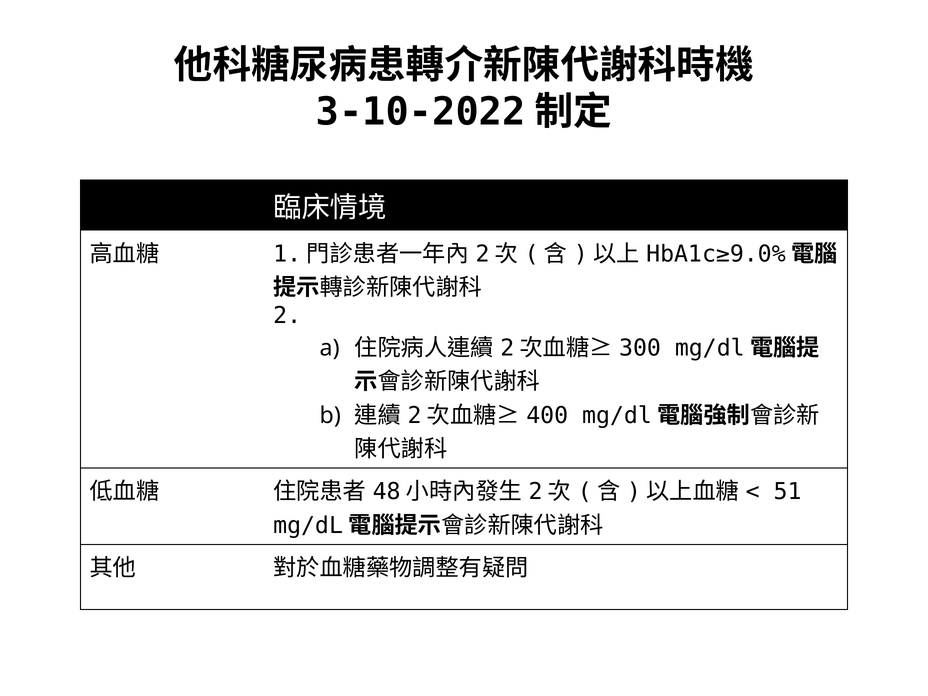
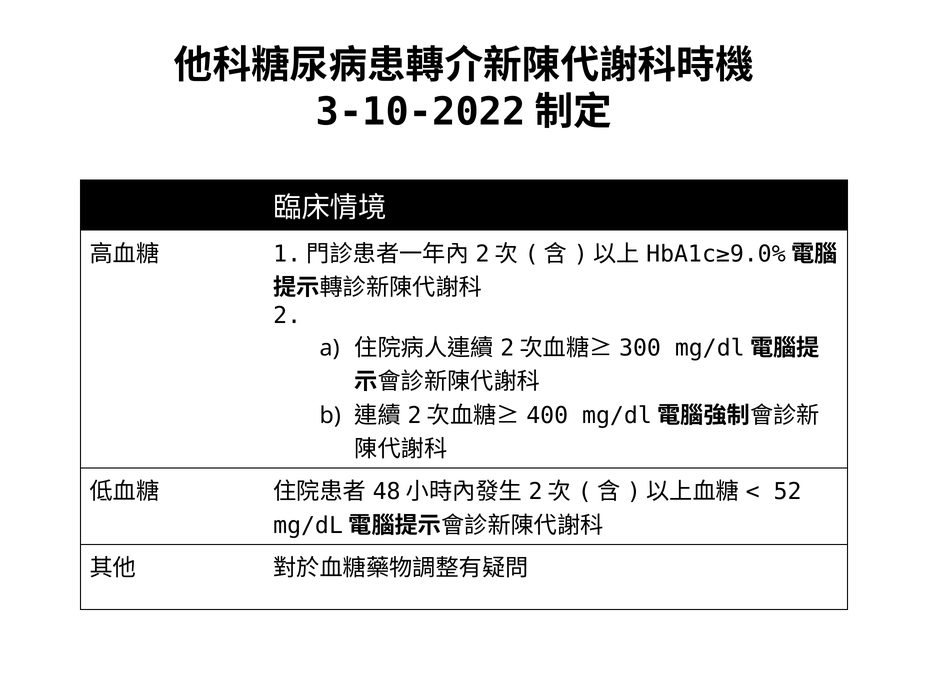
51: 51 -> 52
